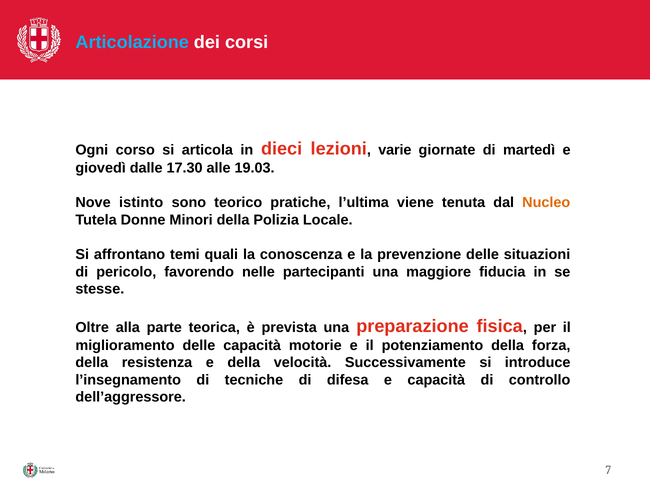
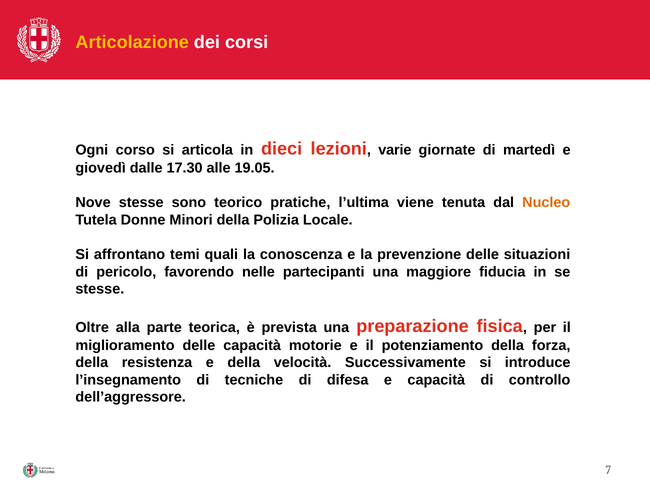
Articolazione colour: light blue -> yellow
19.03: 19.03 -> 19.05
Nove istinto: istinto -> stesse
